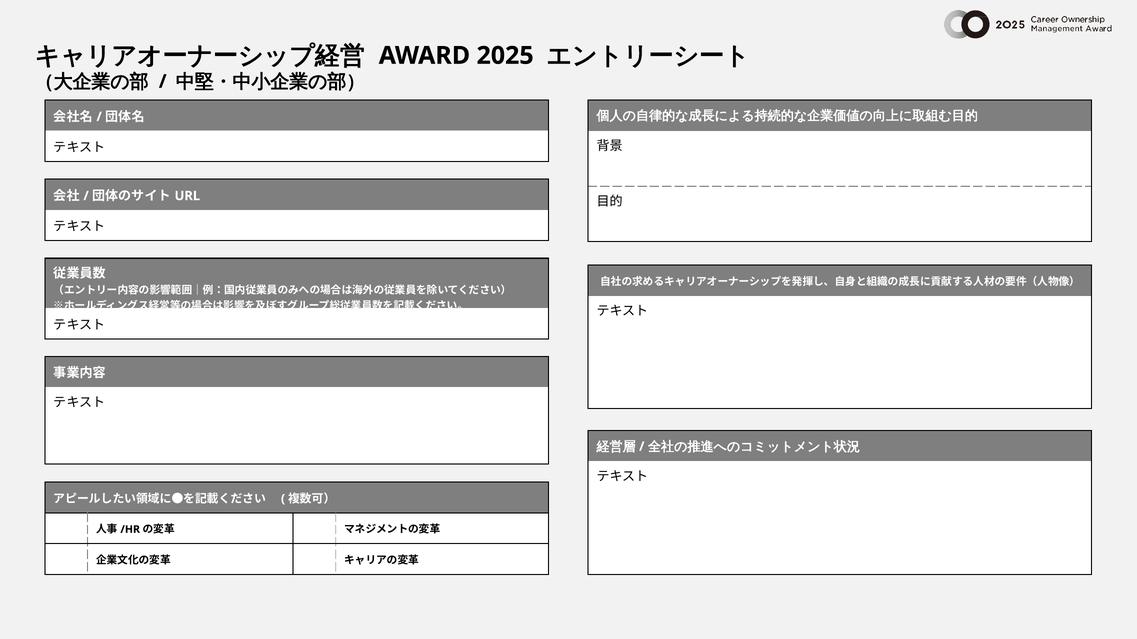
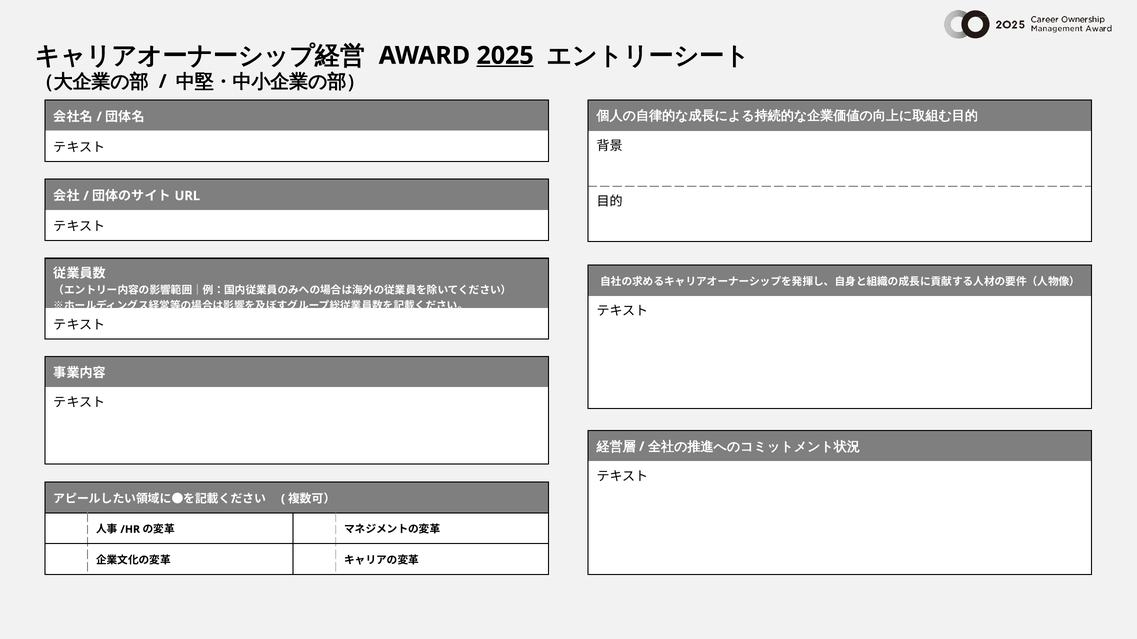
2025 underline: none -> present
